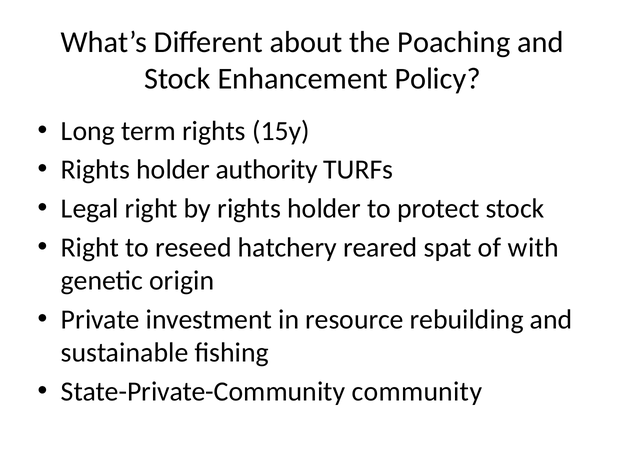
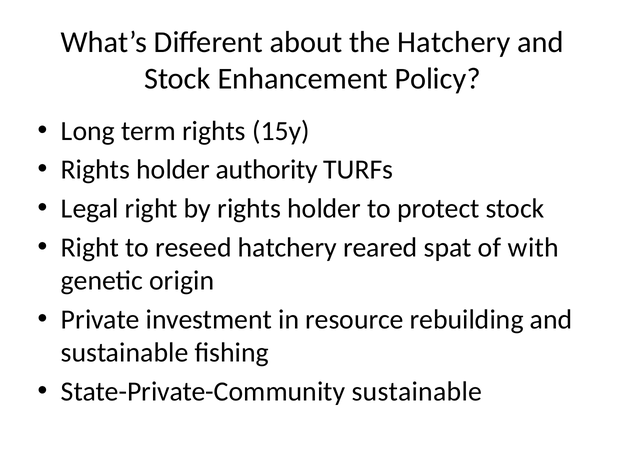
the Poaching: Poaching -> Hatchery
State-Private-Community community: community -> sustainable
